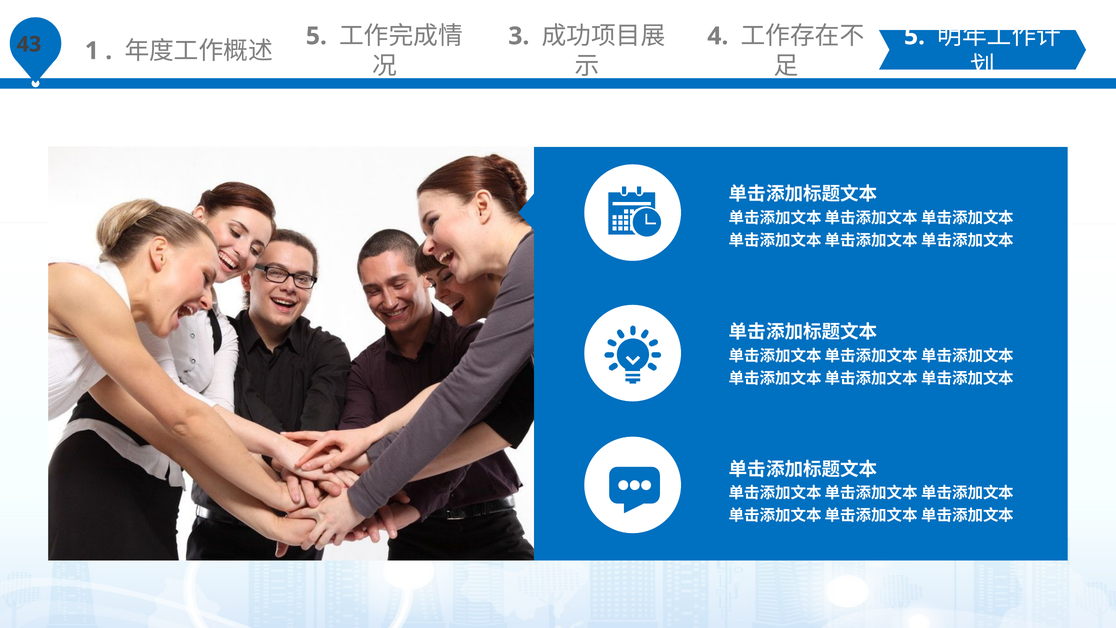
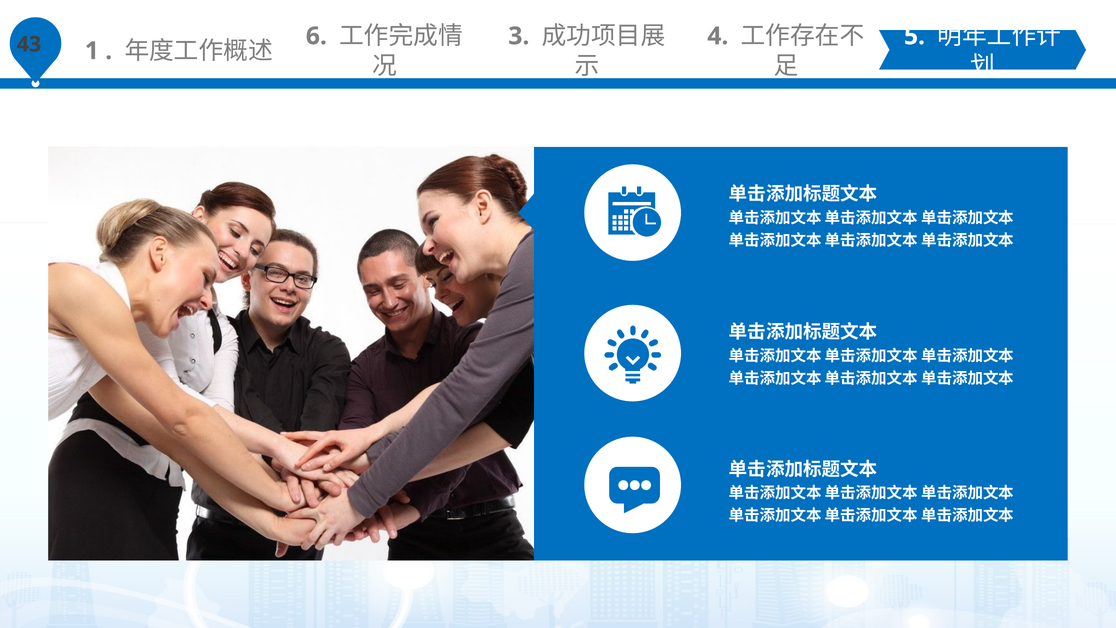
5 at (316, 36): 5 -> 6
